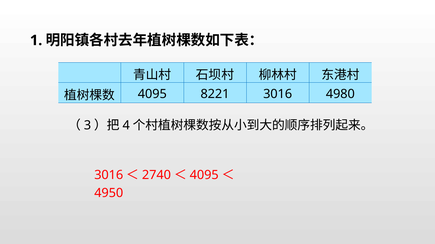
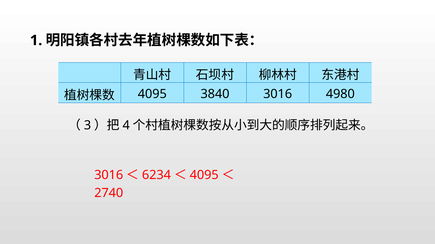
8221: 8221 -> 3840
2740: 2740 -> 6234
4950: 4950 -> 2740
